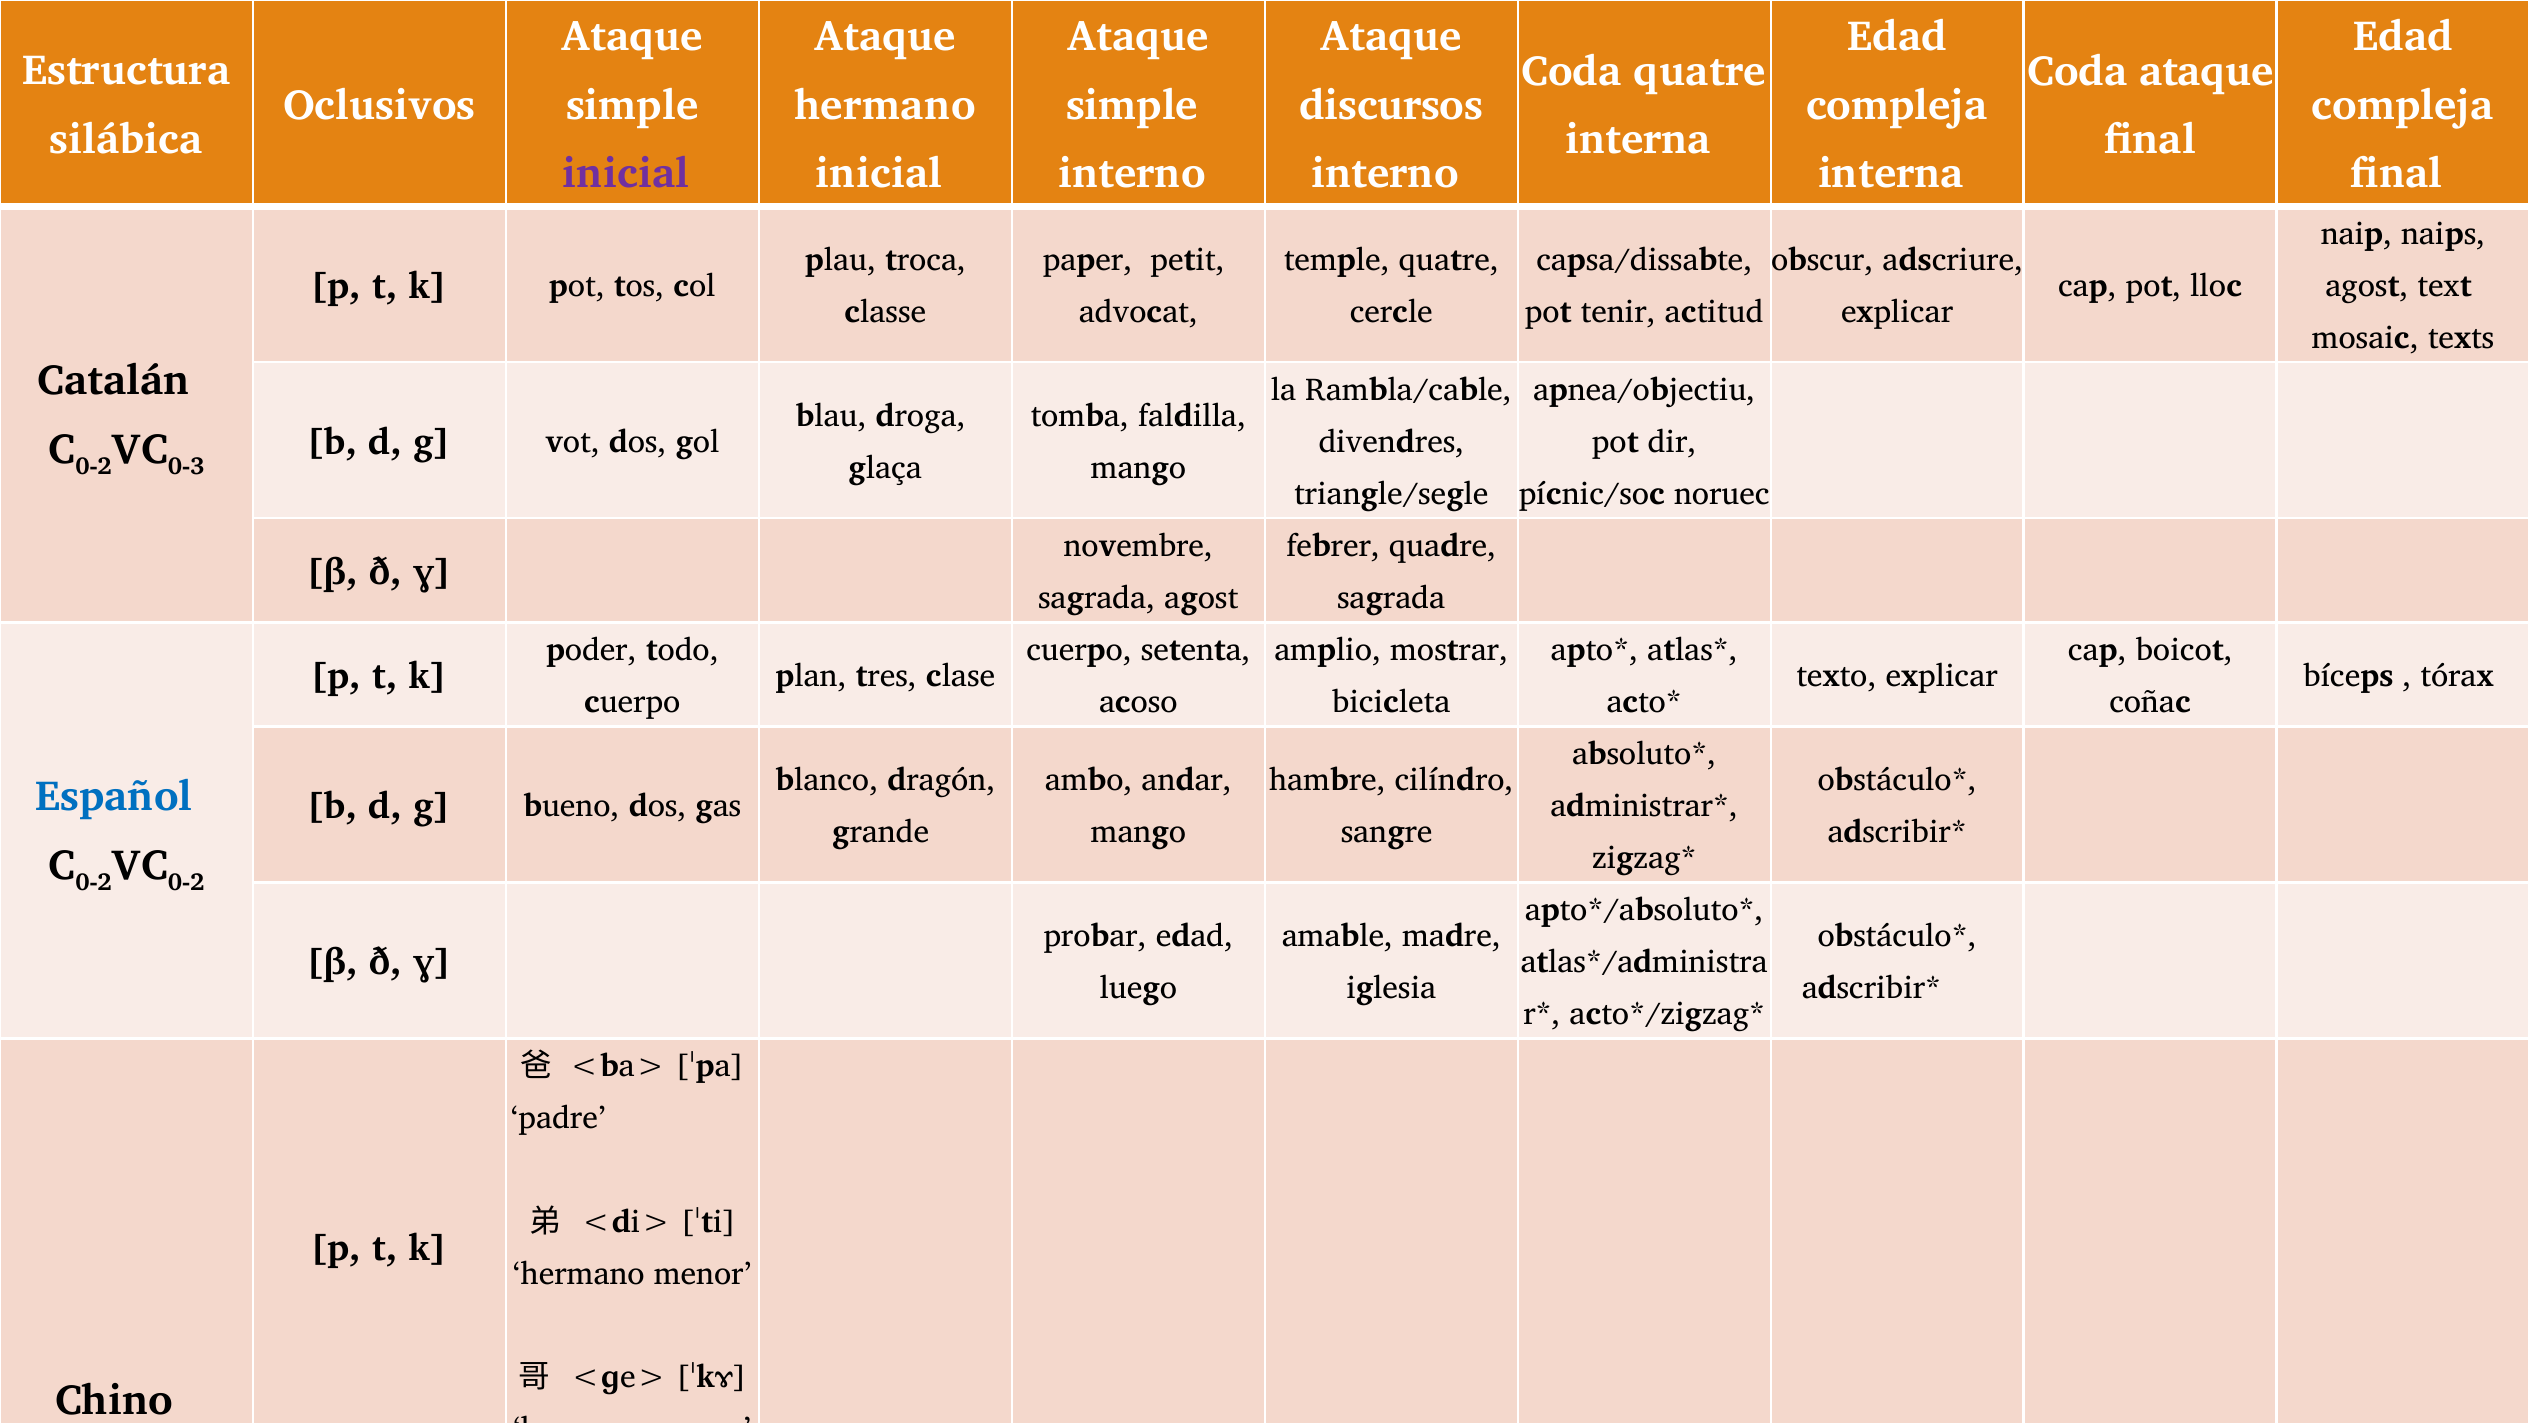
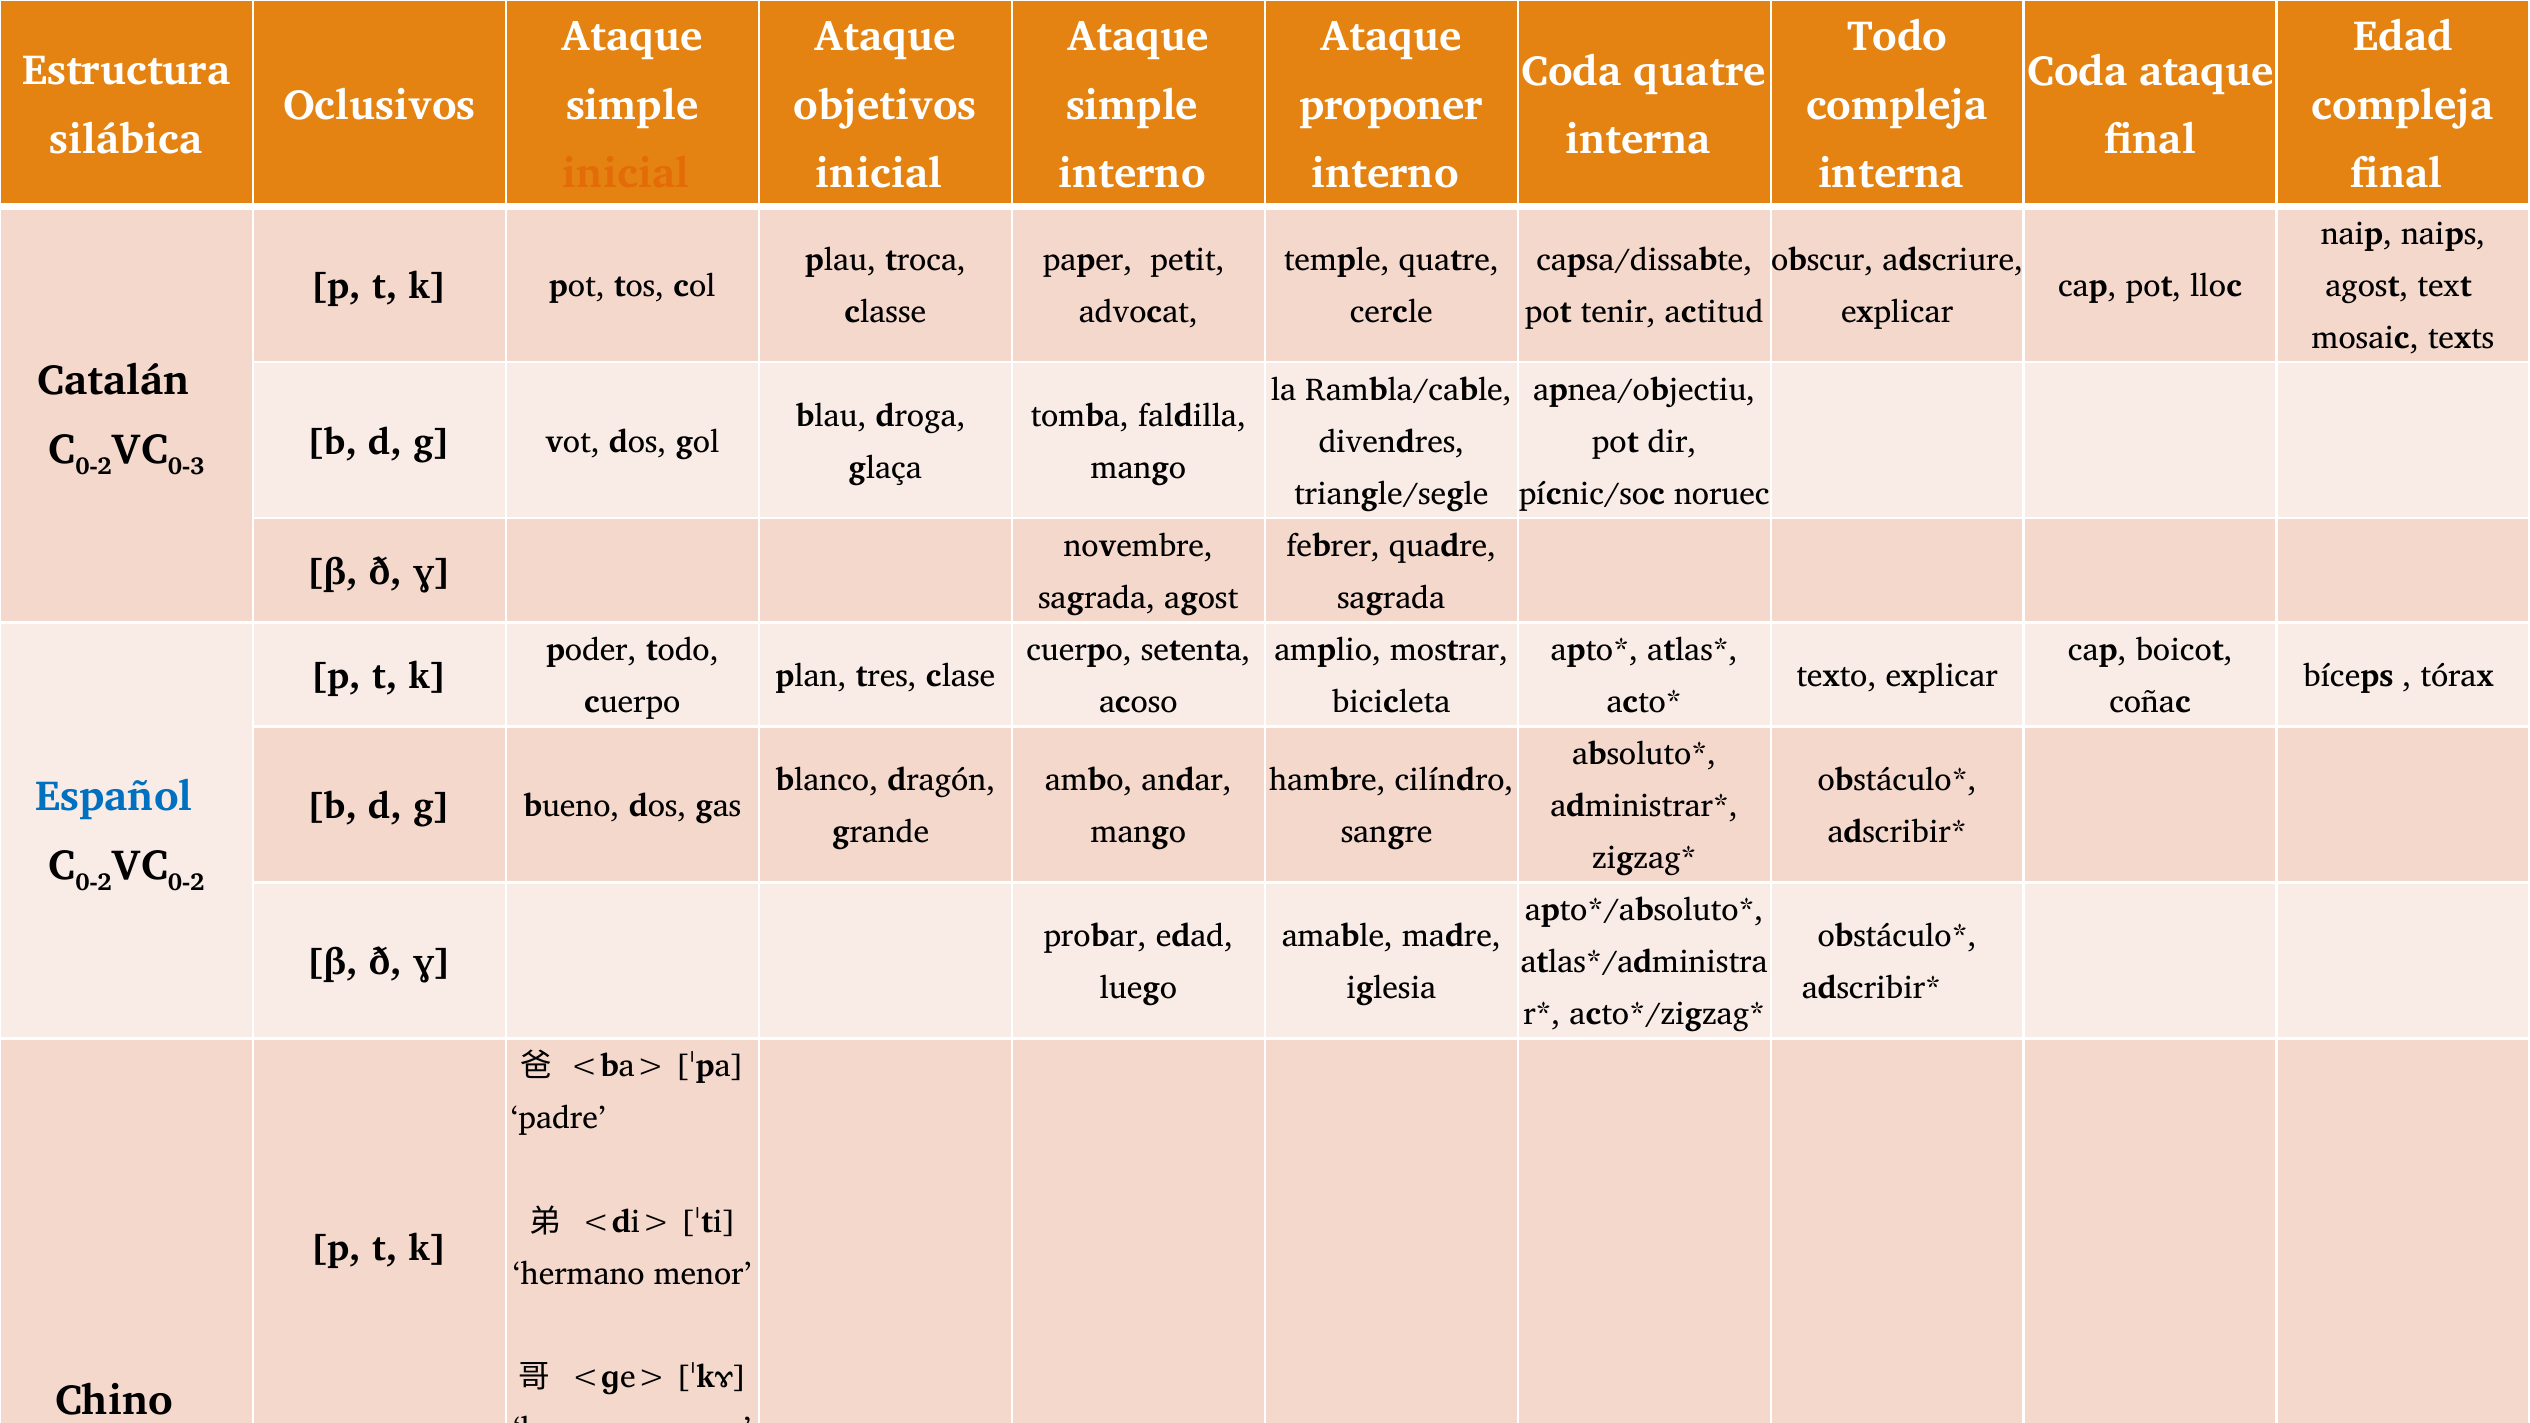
Edad at (1897, 37): Edad -> Todo
hermano at (885, 105): hermano -> objetivos
discursos: discursos -> proponer
inicial at (626, 174) colour: purple -> orange
